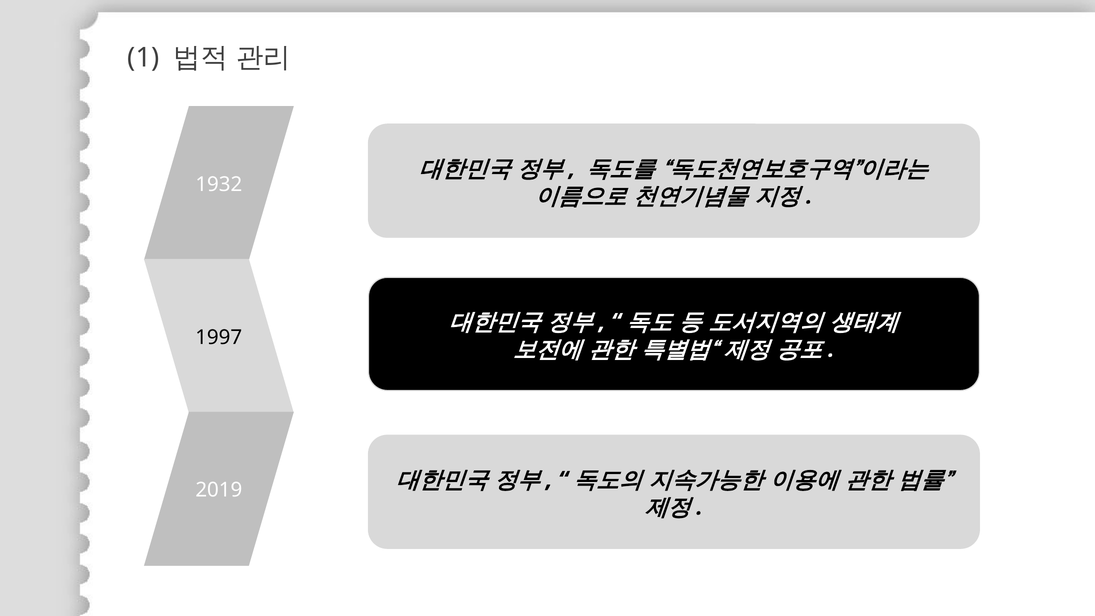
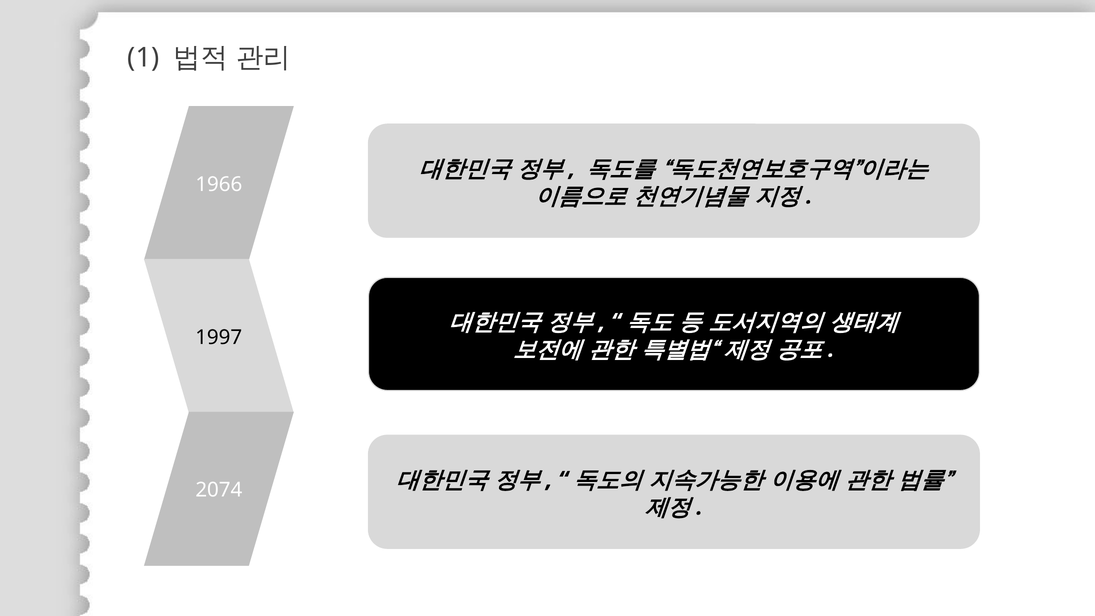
1932: 1932 -> 1966
2019: 2019 -> 2074
